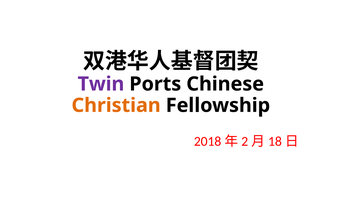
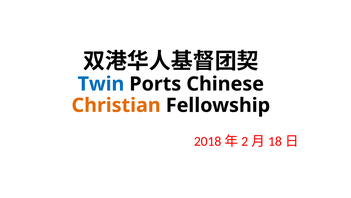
Twin colour: purple -> blue
